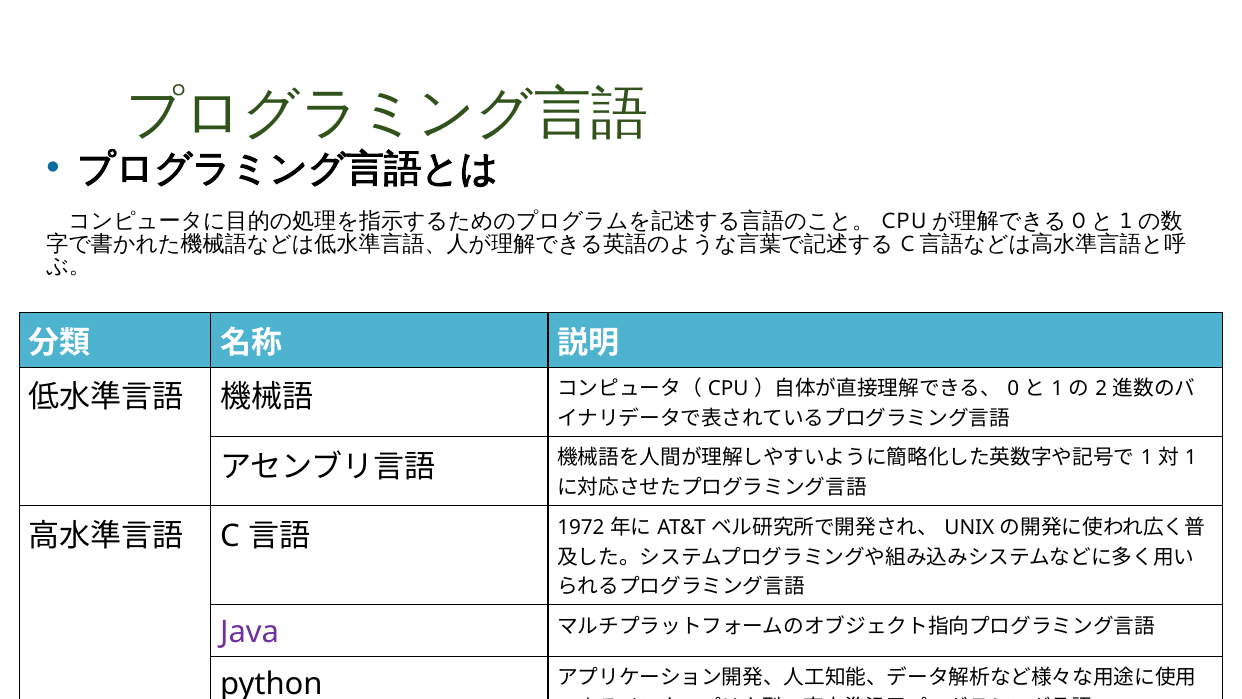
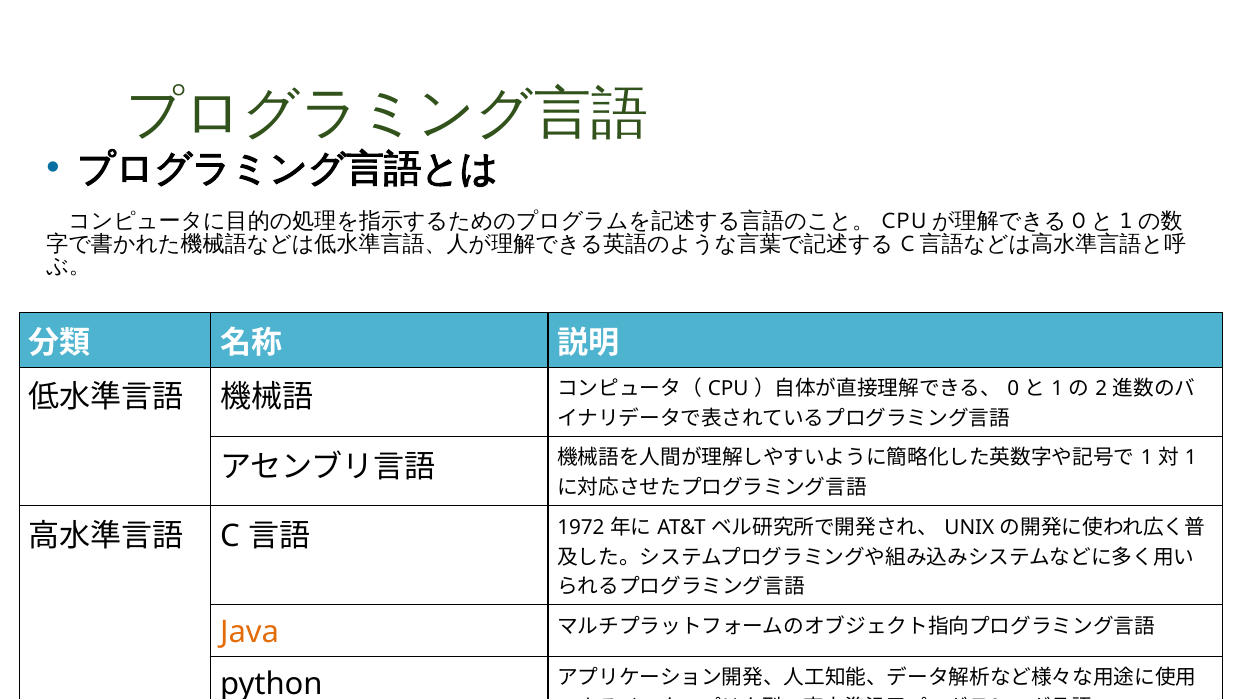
Java colour: purple -> orange
